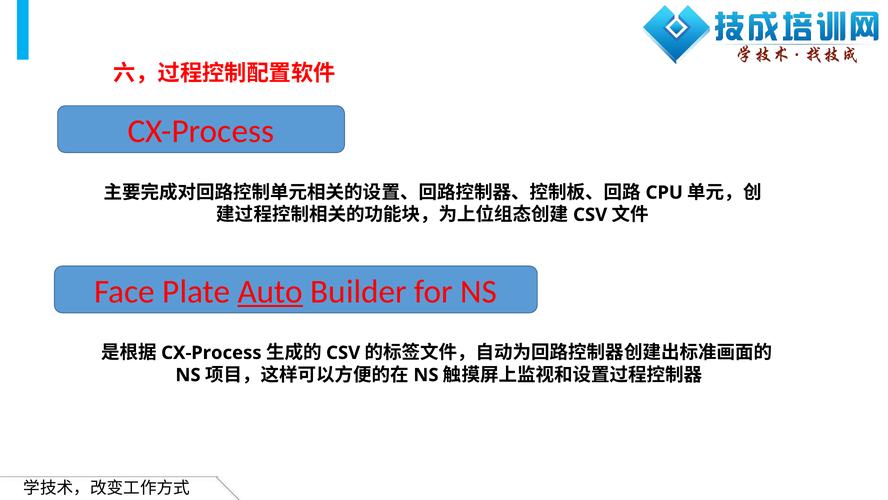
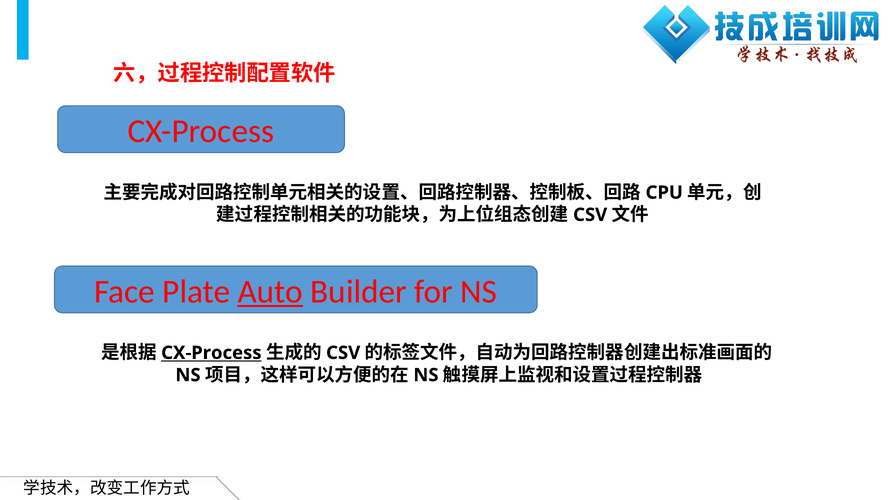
CX-Process at (211, 353) underline: none -> present
